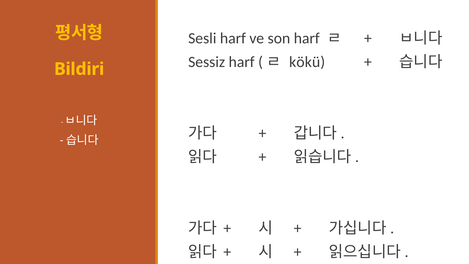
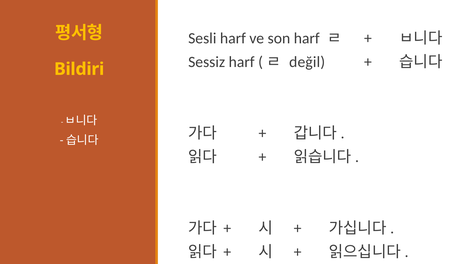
kökü: kökü -> değil
